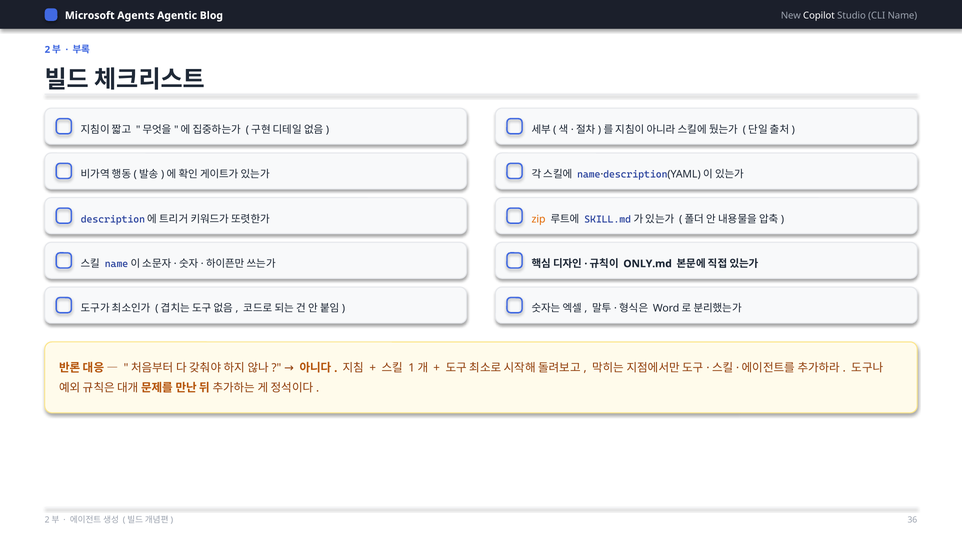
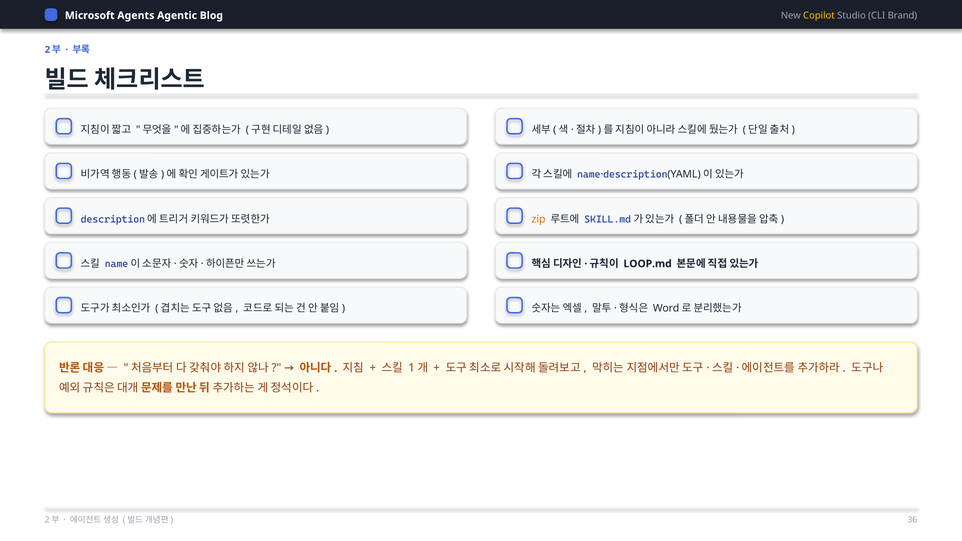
Copilot colour: white -> yellow
Name: Name -> Brand
ONLY.md: ONLY.md -> LOOP.md
